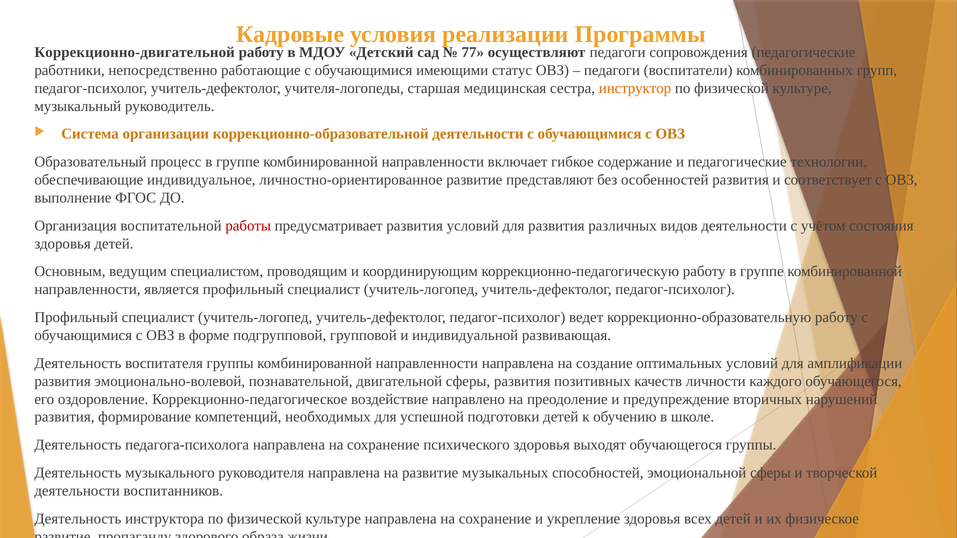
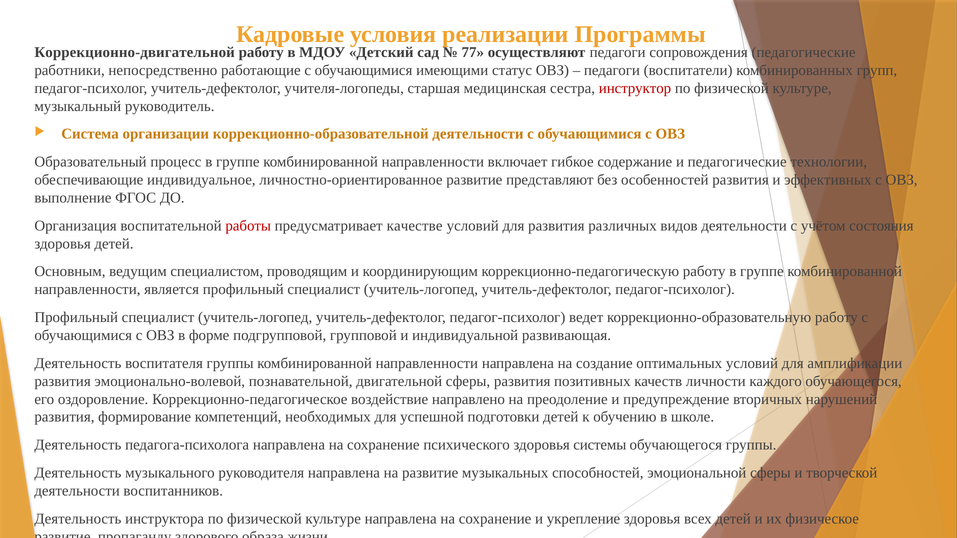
инструктор colour: orange -> red
соответствует: соответствует -> эффективных
предусматривает развития: развития -> качестве
выходят: выходят -> системы
